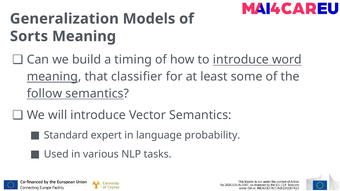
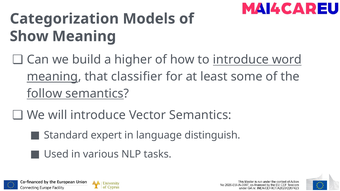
Generalization: Generalization -> Categorization
Sorts: Sorts -> Show
timing: timing -> higher
probability: probability -> distinguish
